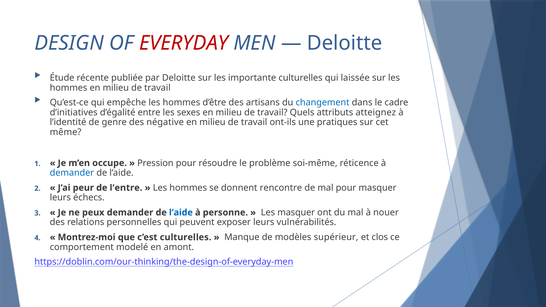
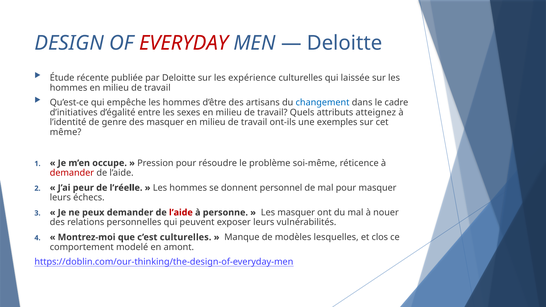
importante: importante -> expérience
des négative: négative -> masquer
pratiques: pratiques -> exemples
demander at (72, 173) colour: blue -> red
l’entre: l’entre -> l’réelle
rencontre: rencontre -> personnel
l’aide at (181, 213) colour: blue -> red
supérieur: supérieur -> lesquelles
